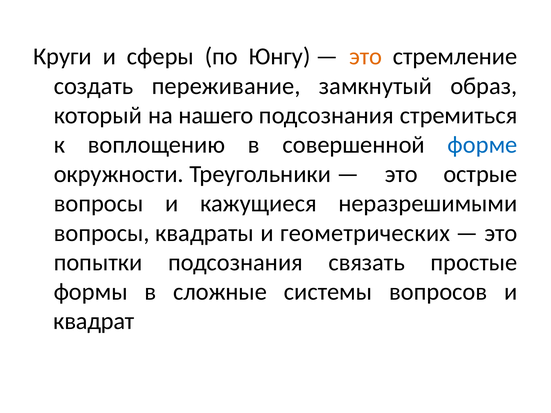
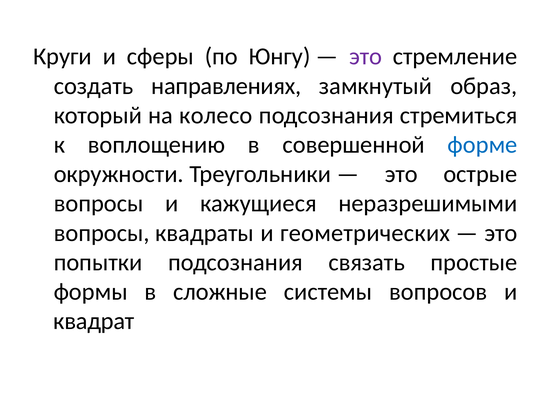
это at (366, 57) colour: orange -> purple
переживание: переживание -> направлениях
нашего: нашего -> колесо
